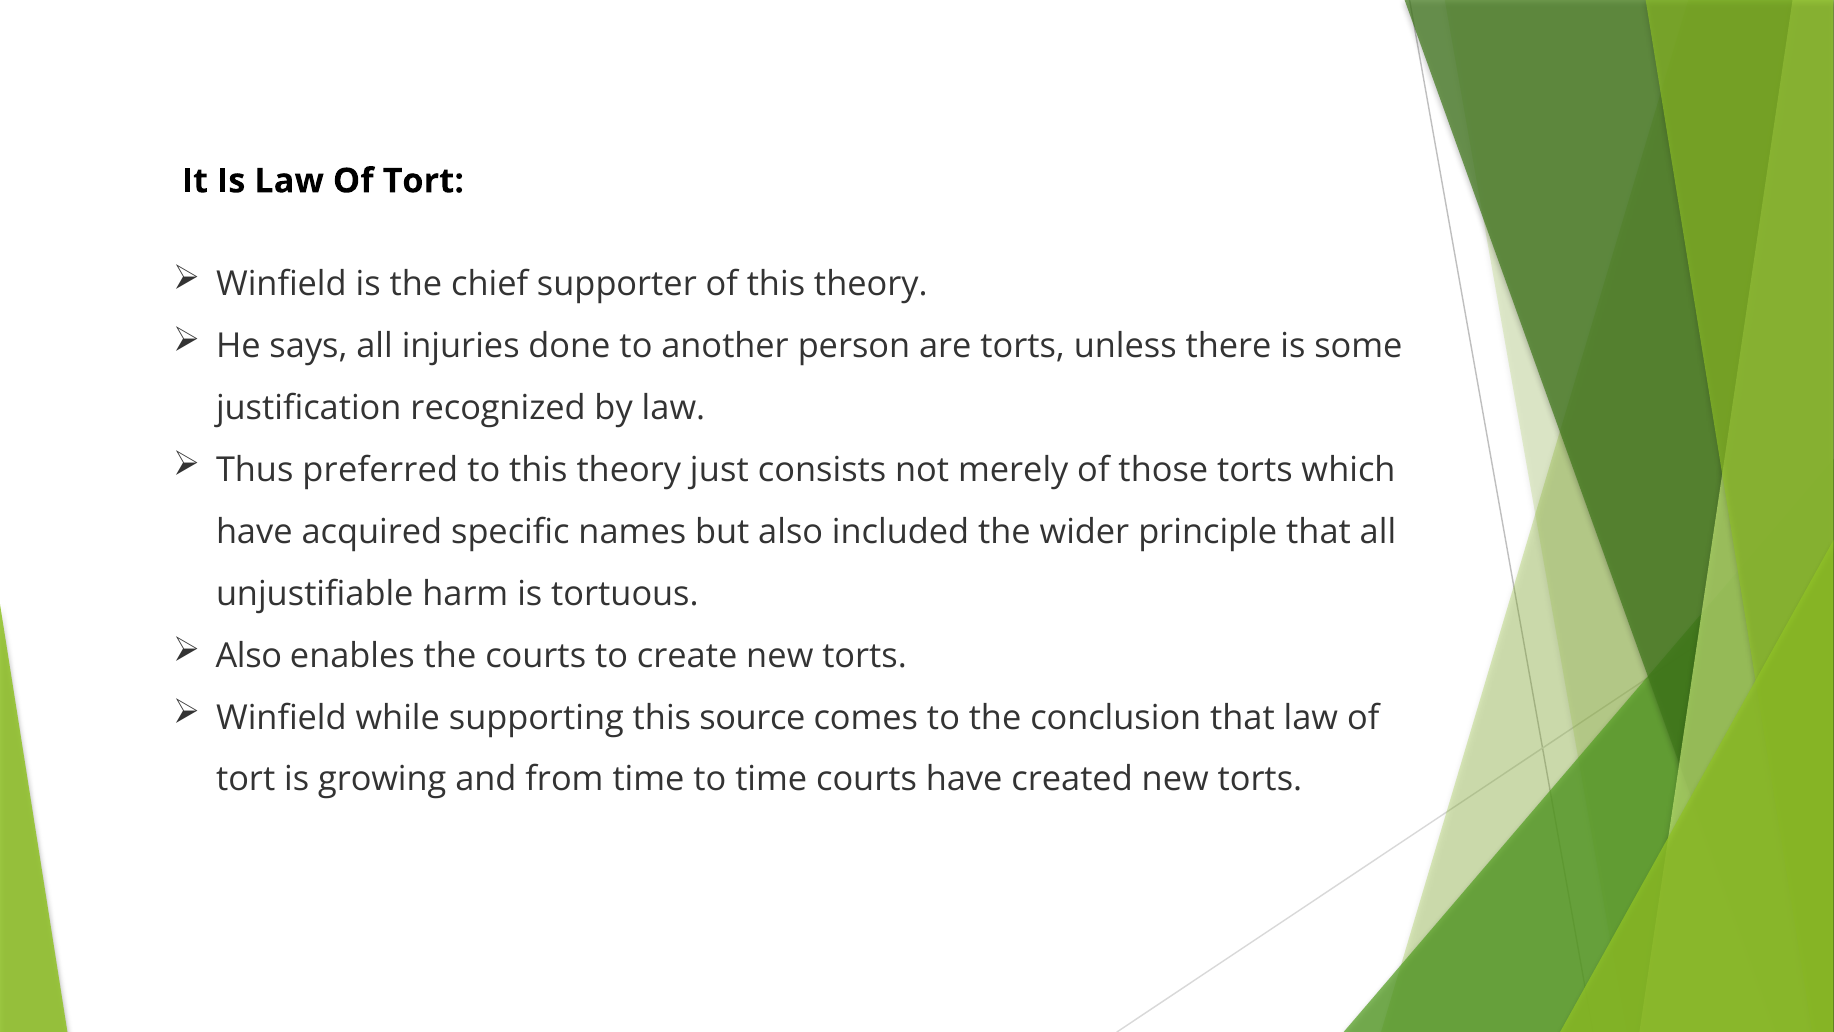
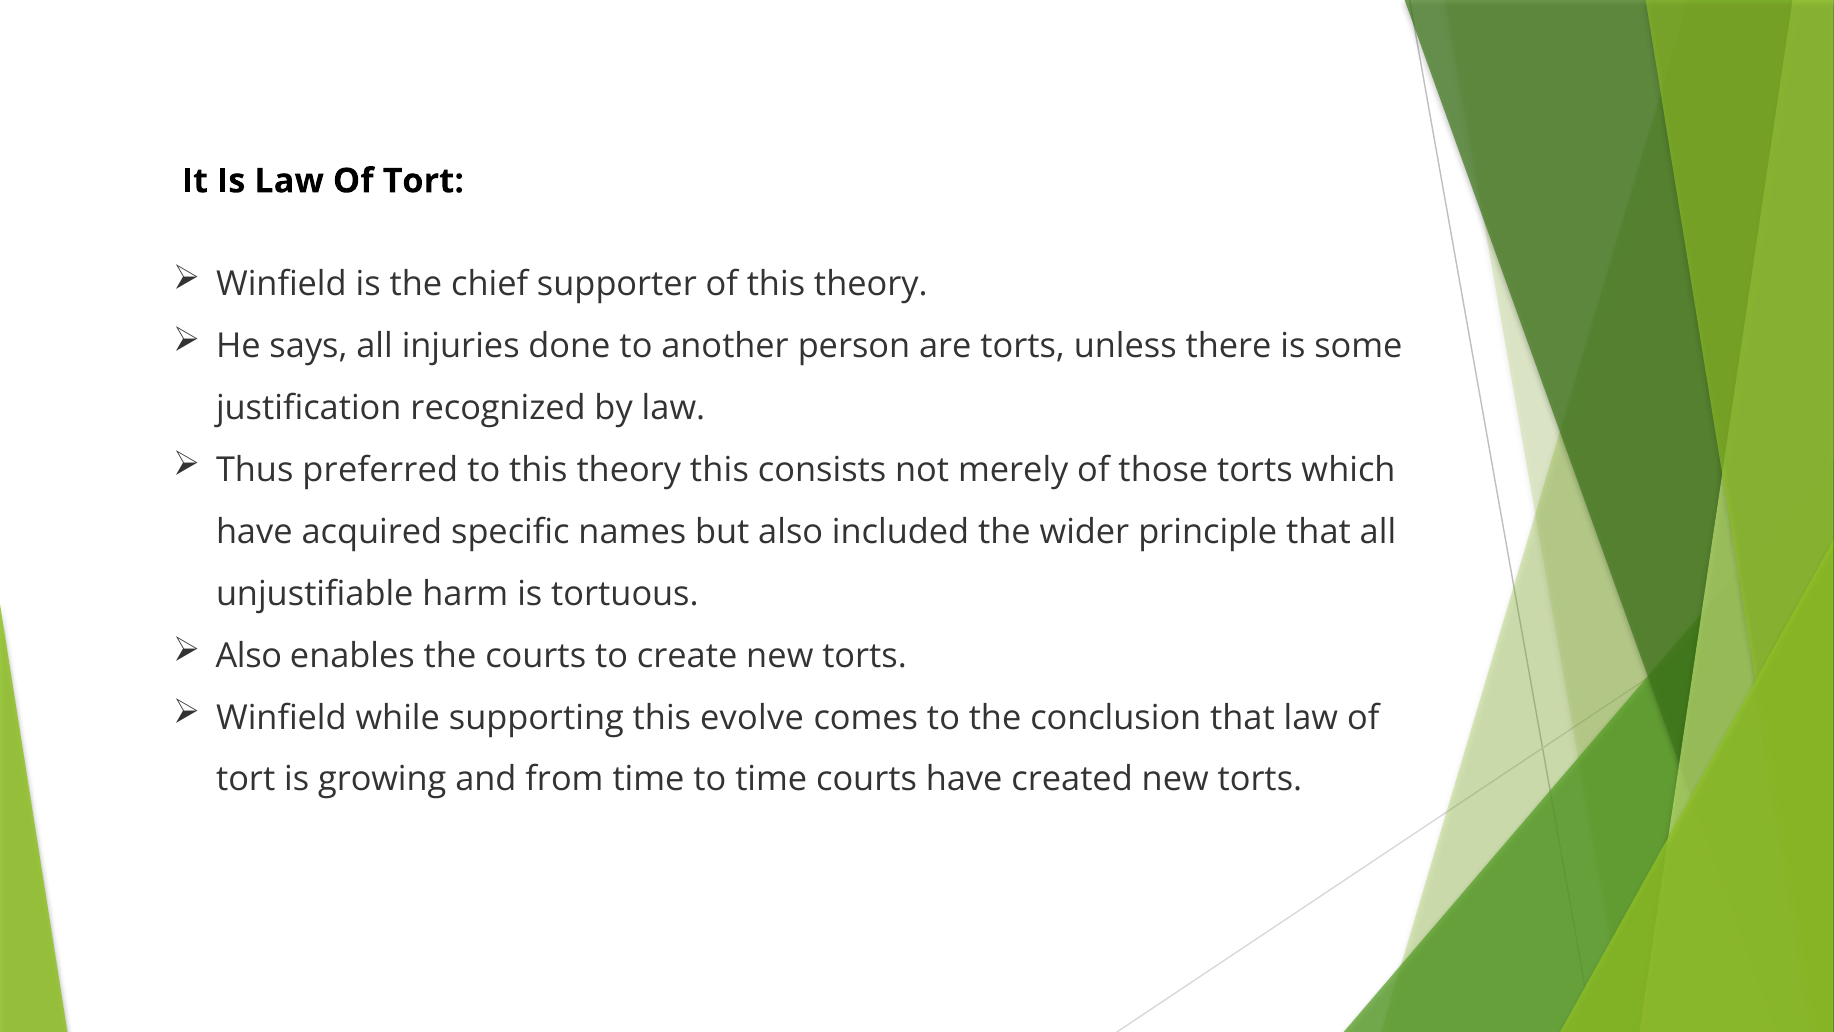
theory just: just -> this
source: source -> evolve
